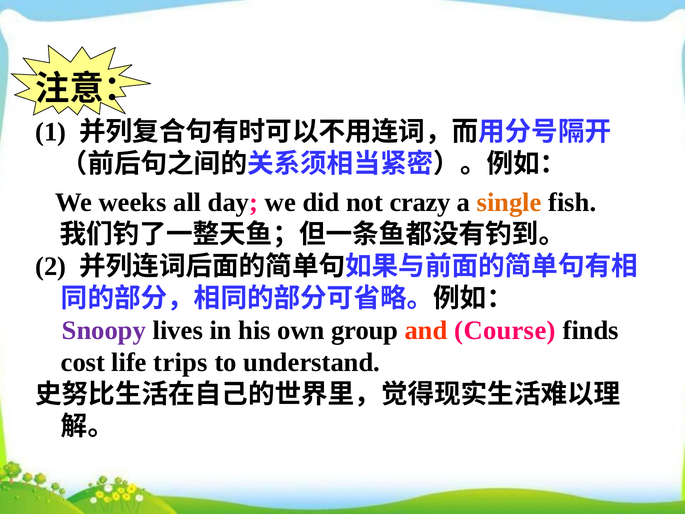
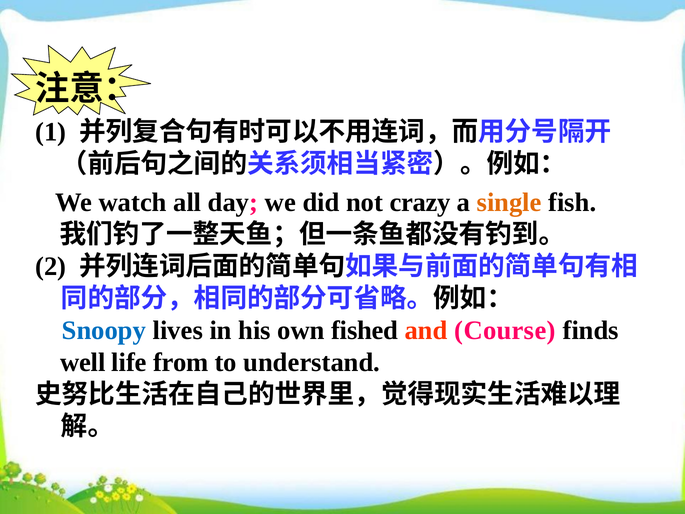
weeks: weeks -> watch
Snoopy colour: purple -> blue
group: group -> fished
cost: cost -> well
trips: trips -> from
